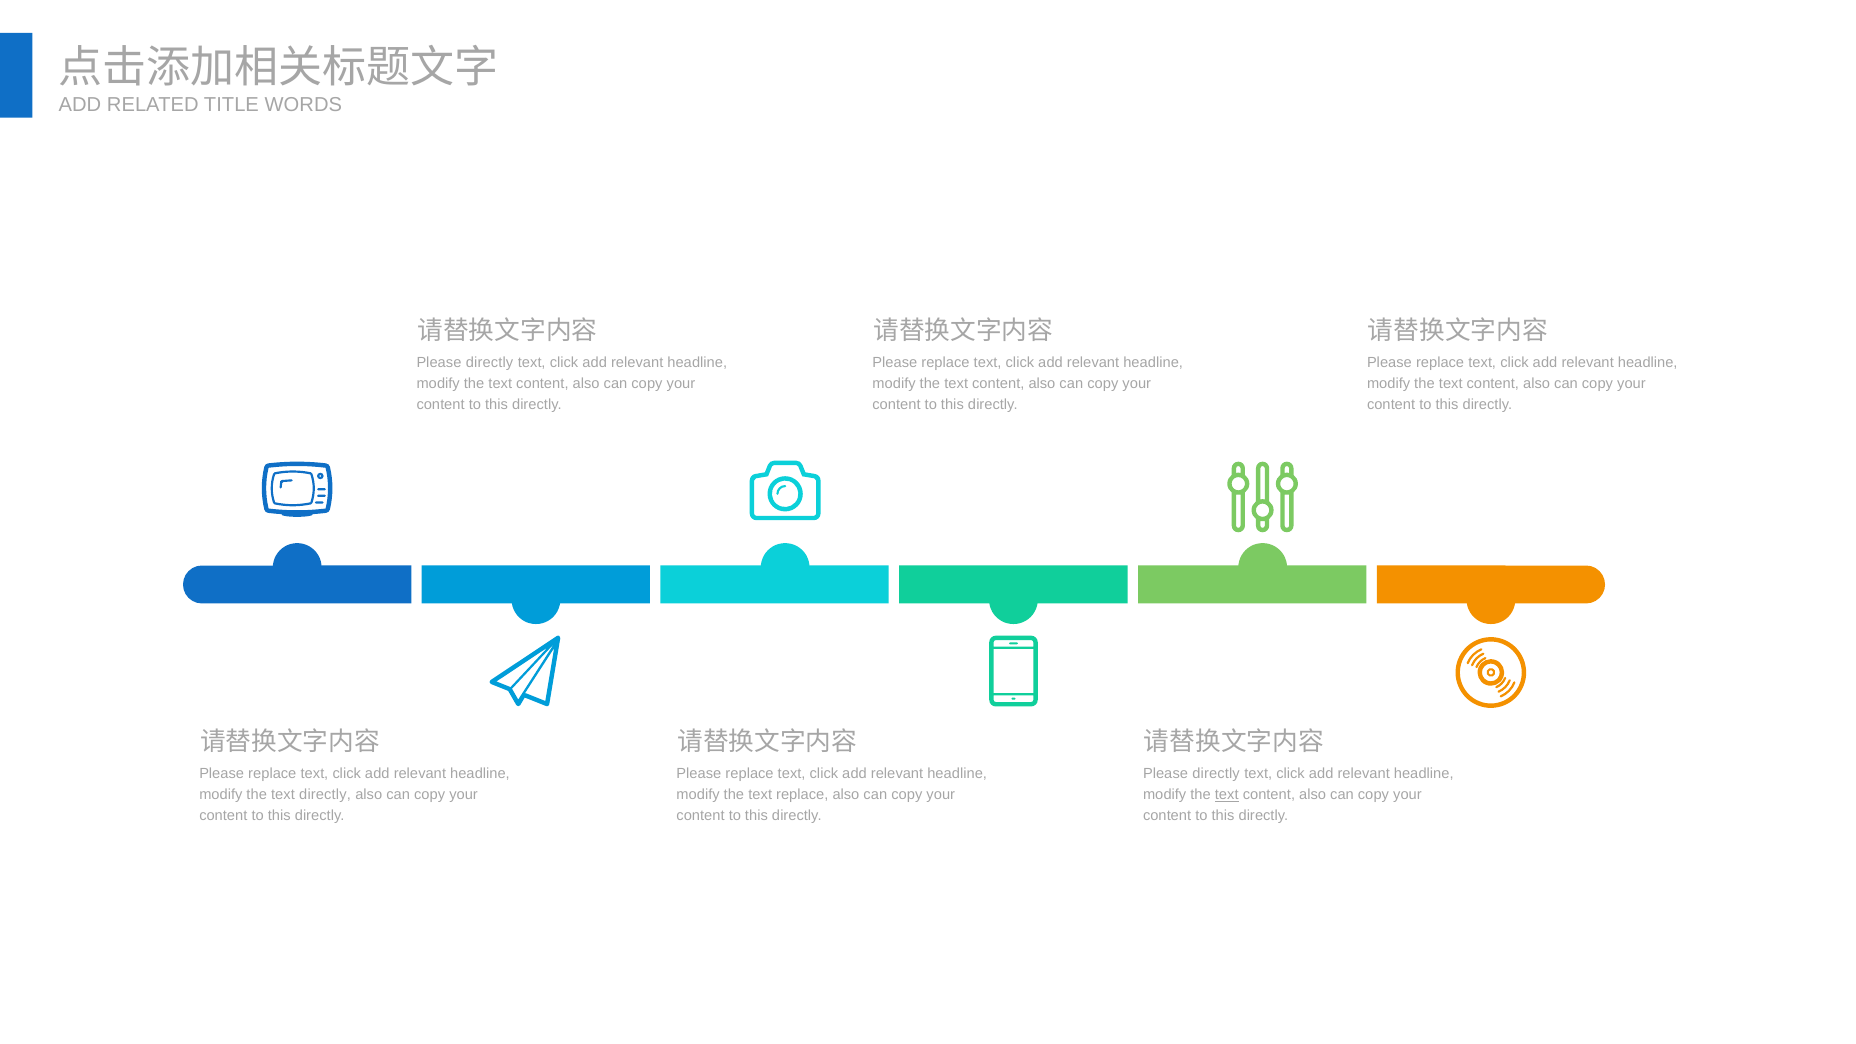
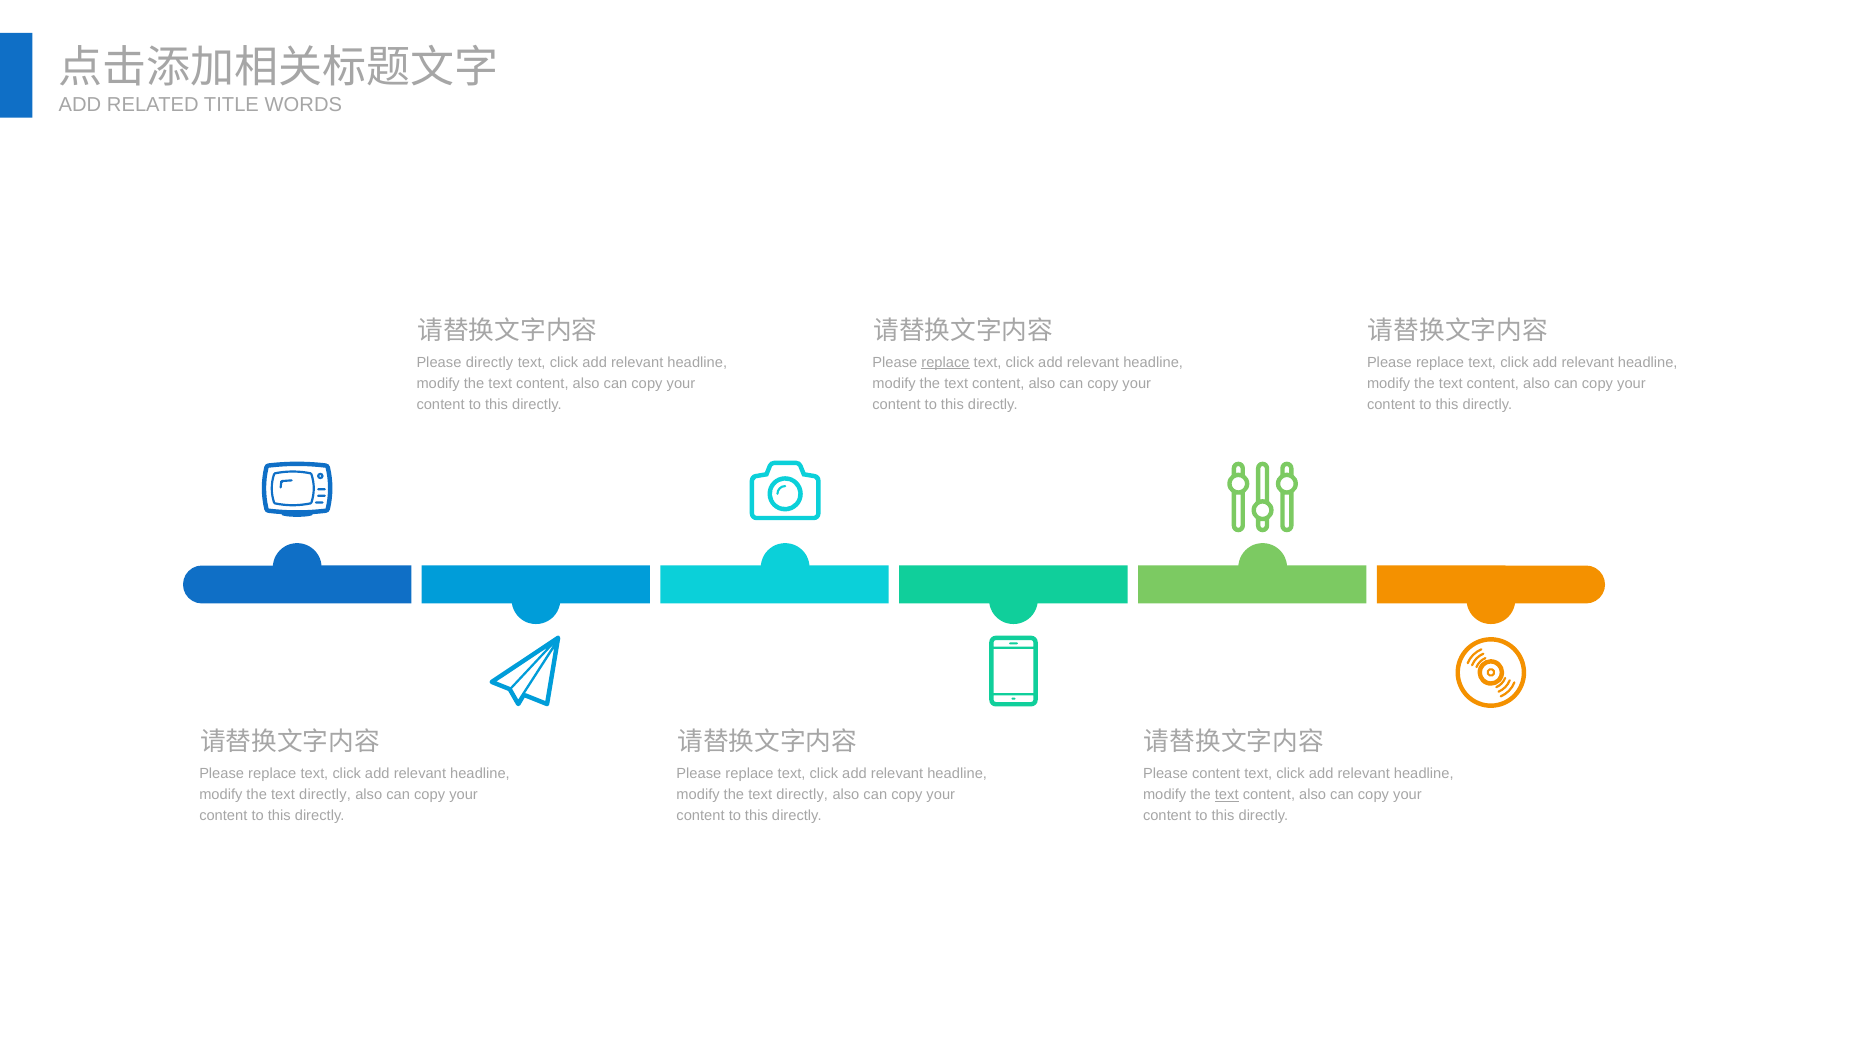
replace at (945, 362) underline: none -> present
directly at (1216, 774): directly -> content
replace at (802, 795): replace -> directly
